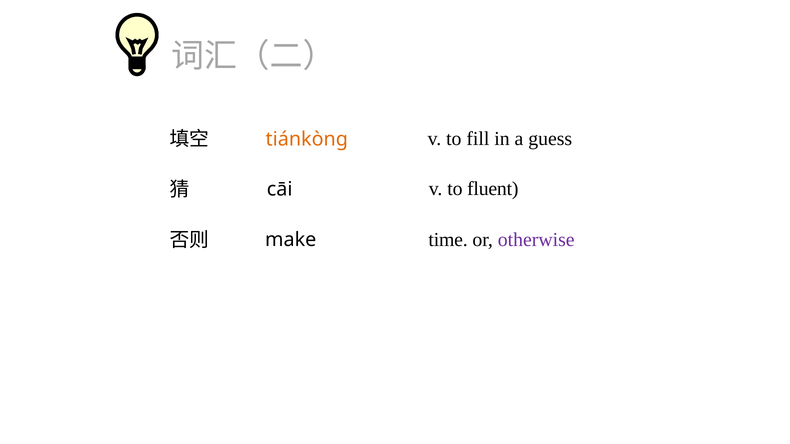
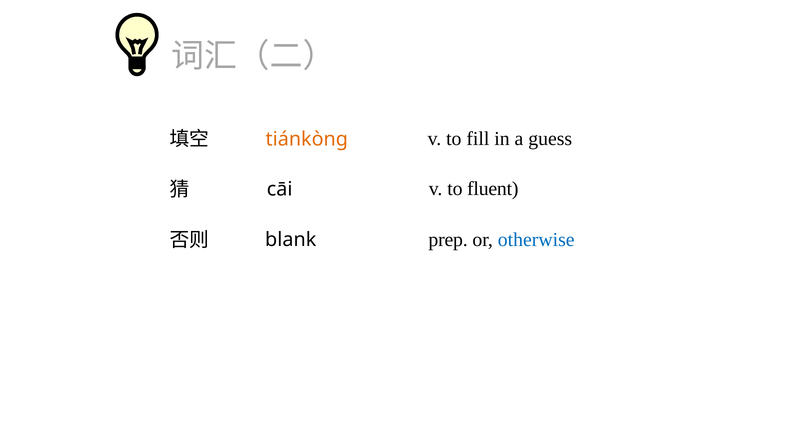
time: time -> prep
otherwise colour: purple -> blue
make: make -> blank
